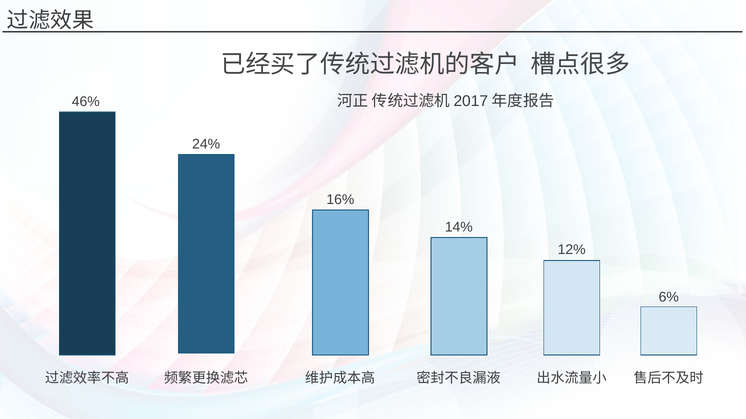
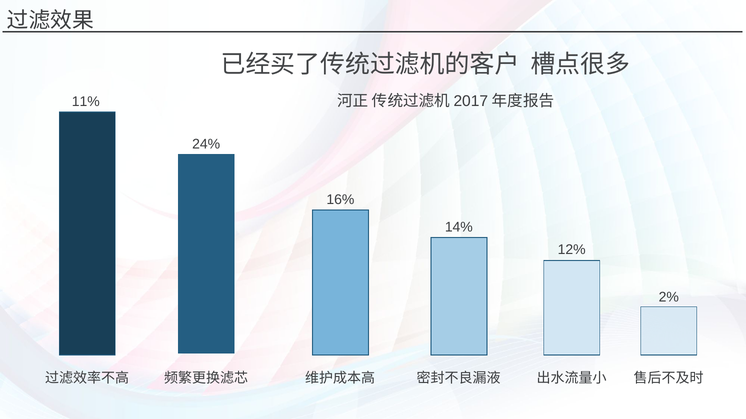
46%: 46% -> 11%
6%: 6% -> 2%
